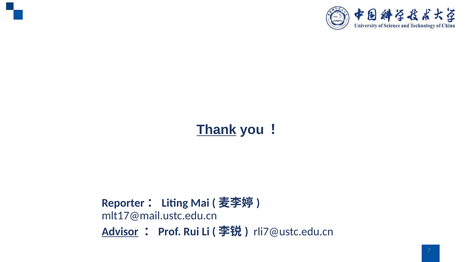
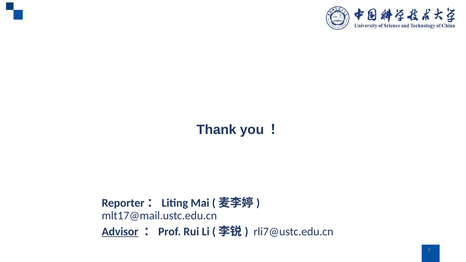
Thank underline: present -> none
